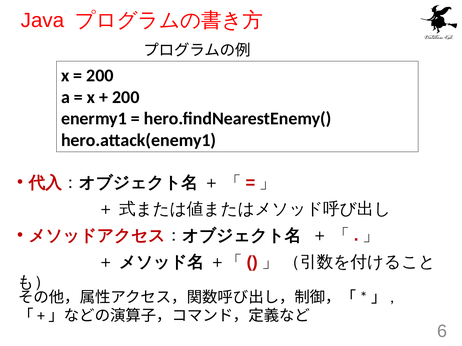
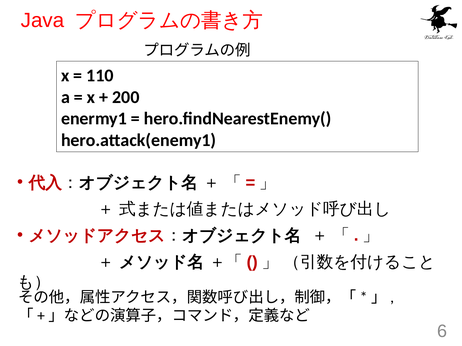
200 at (100, 76): 200 -> 110
